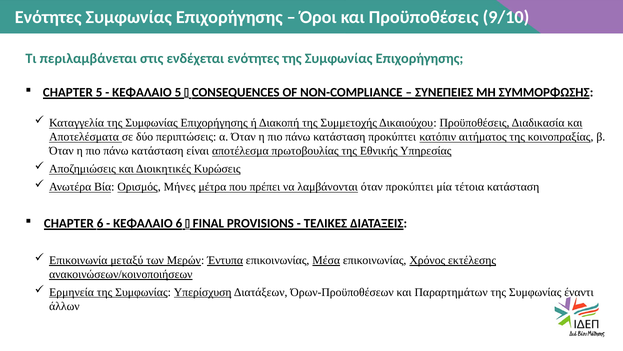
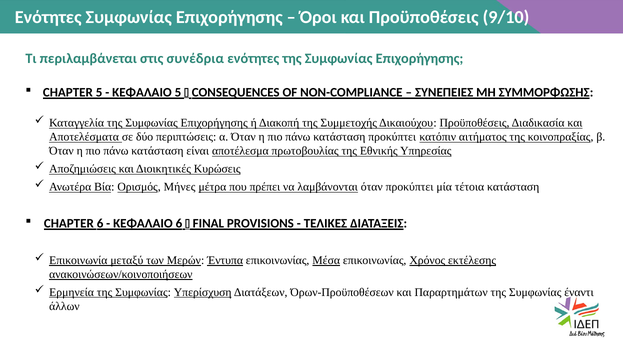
ενδέχεται: ενδέχεται -> συνέδρια
